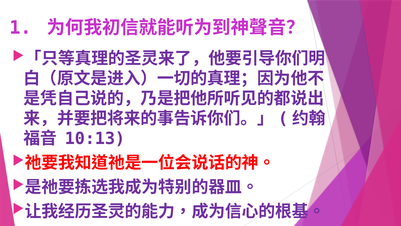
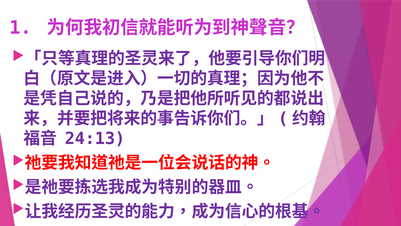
10:13: 10:13 -> 24:13
